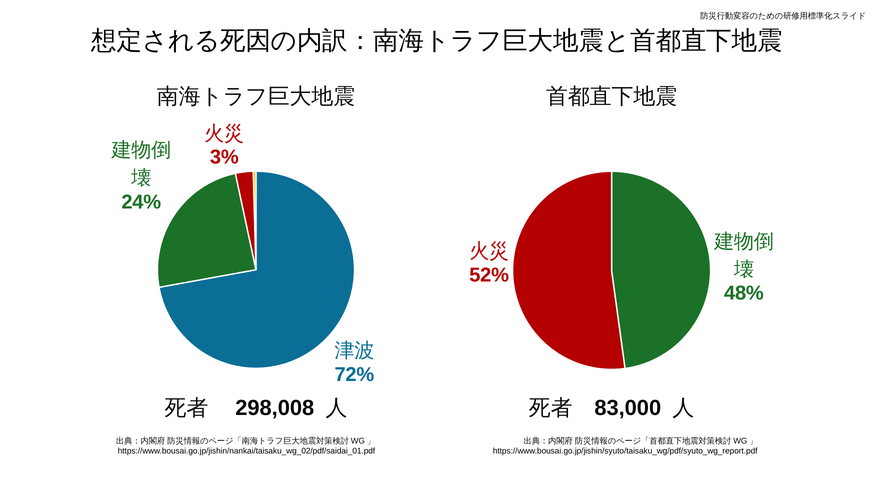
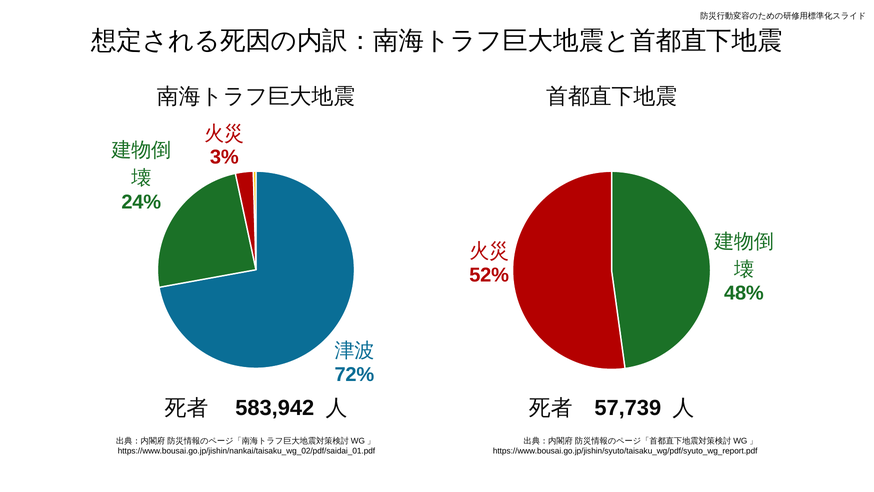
298,008: 298,008 -> 583,942
83,000: 83,000 -> 57,739
